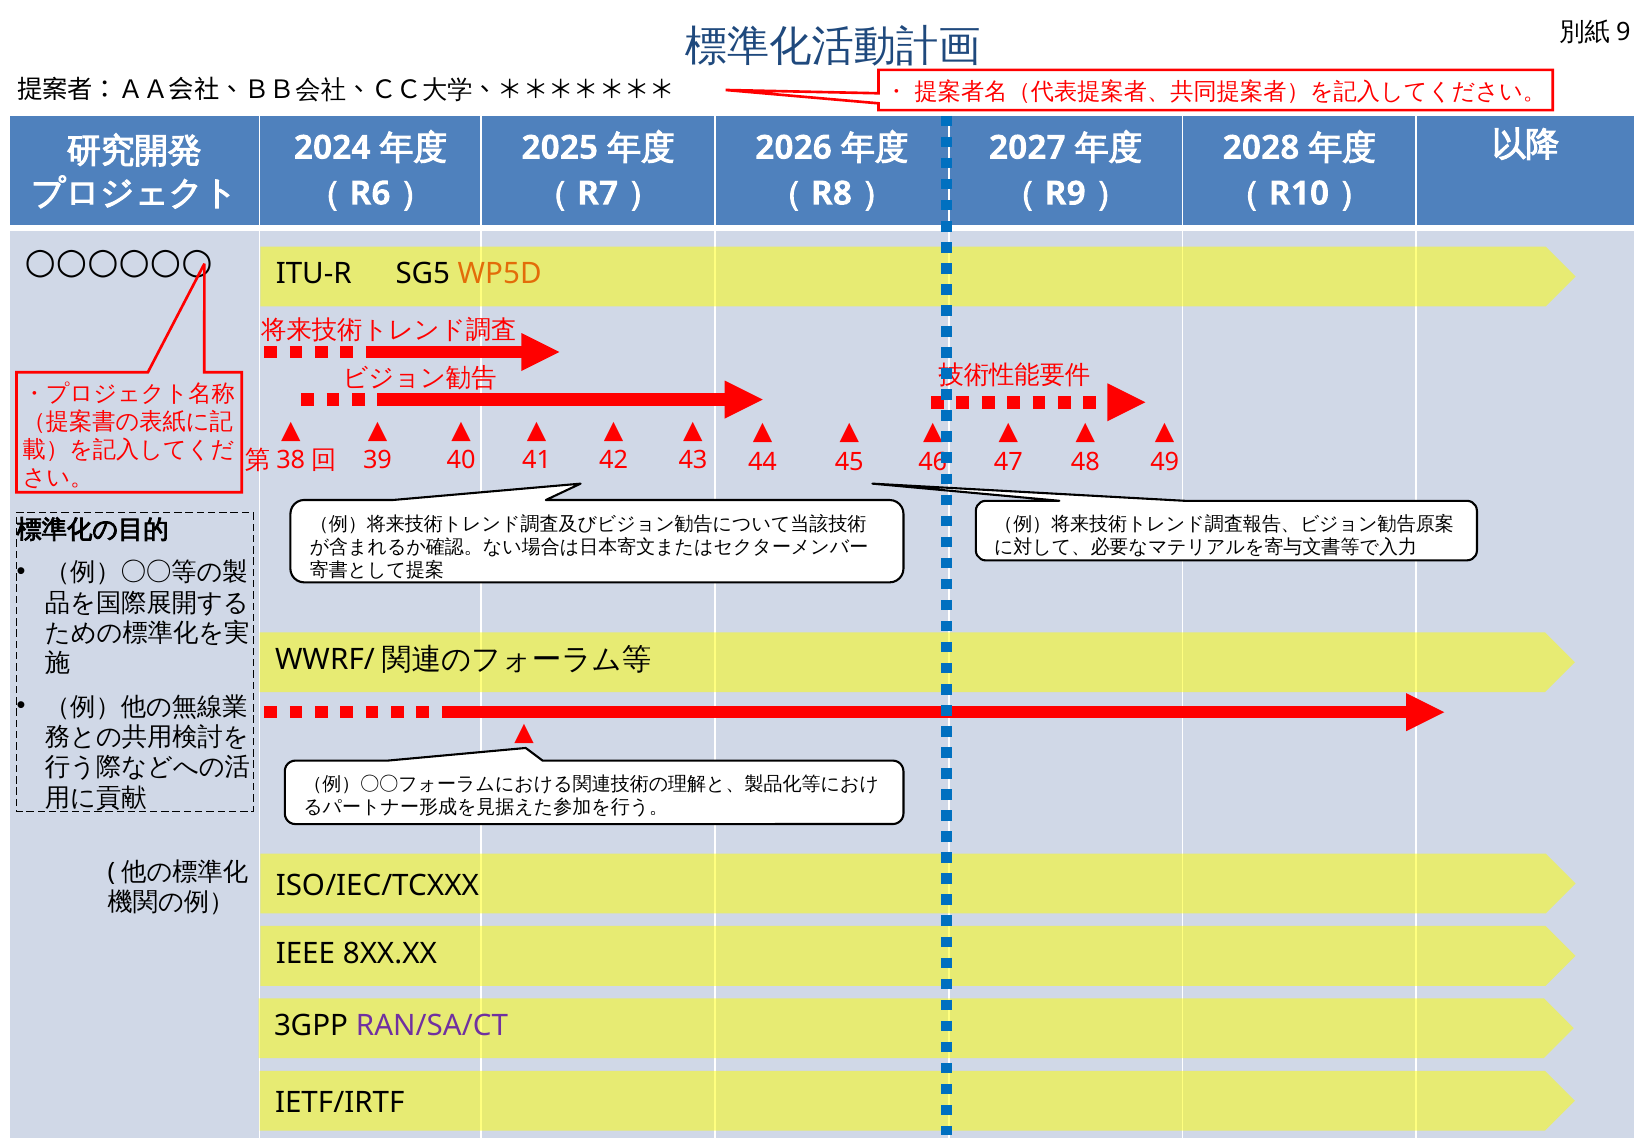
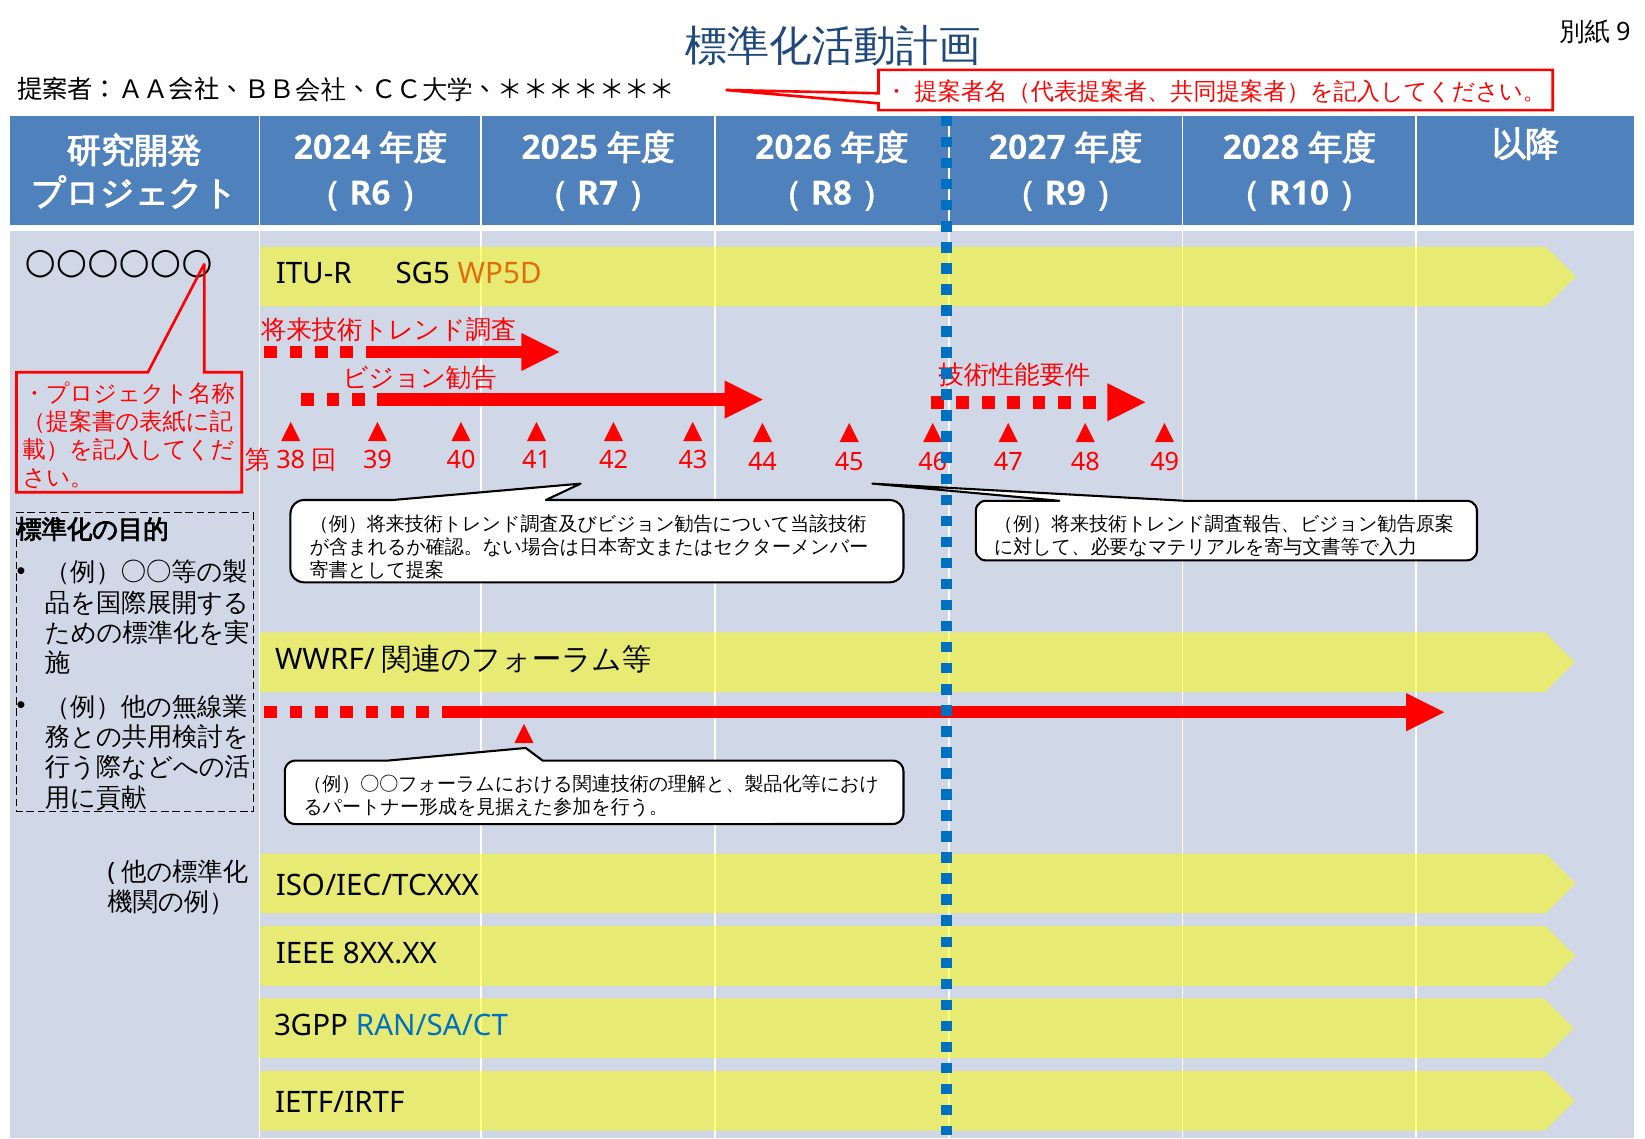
RAN/SA/CT colour: purple -> blue
